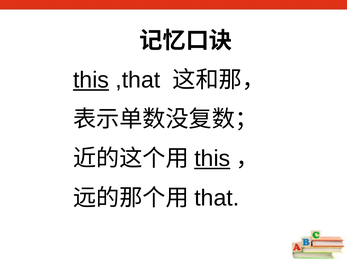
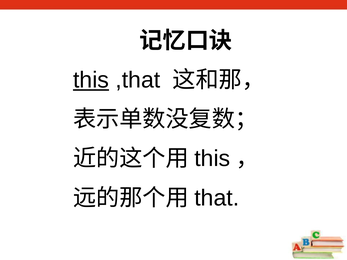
this at (212, 159) underline: present -> none
